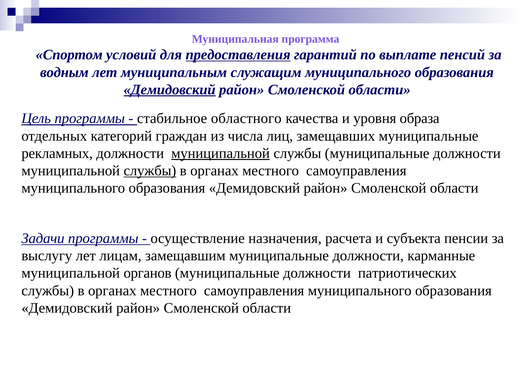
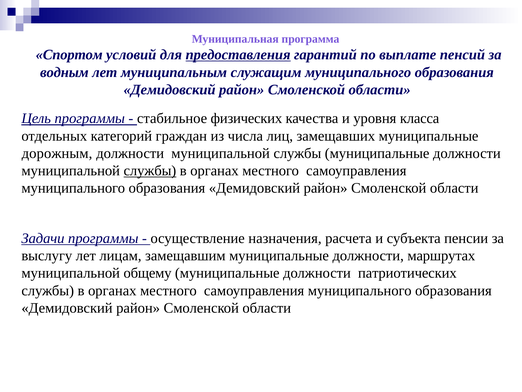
Демидовский at (170, 90) underline: present -> none
областного: областного -> физических
образа: образа -> класса
рекламных: рекламных -> дорожным
муниципальной at (221, 153) underline: present -> none
карманные: карманные -> маршрутах
органов: органов -> общему
